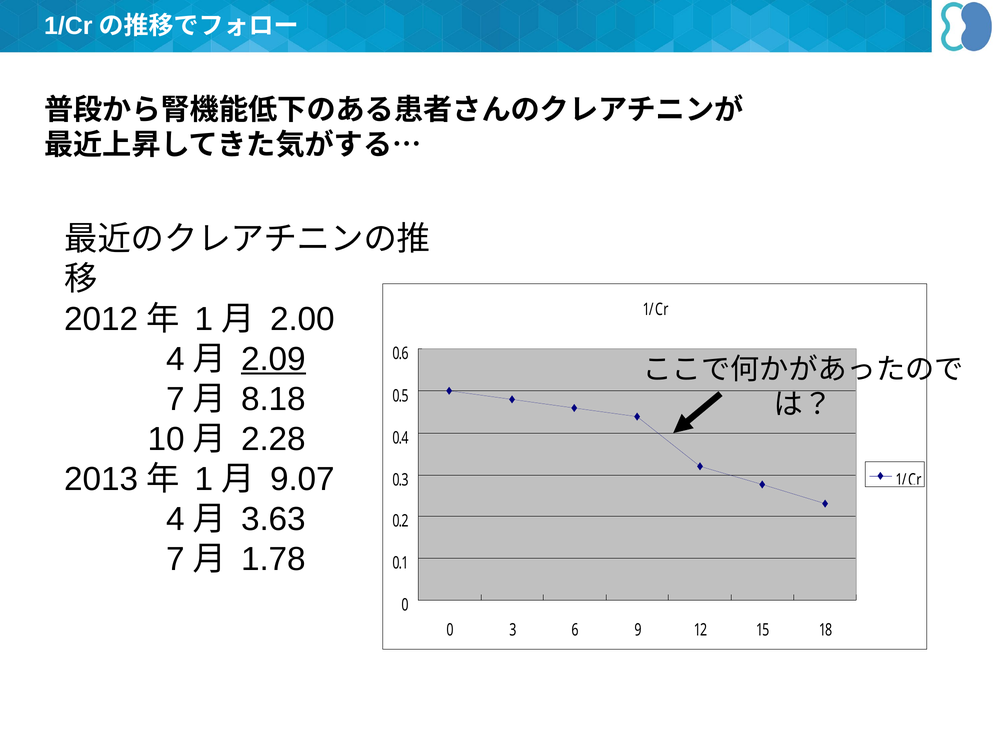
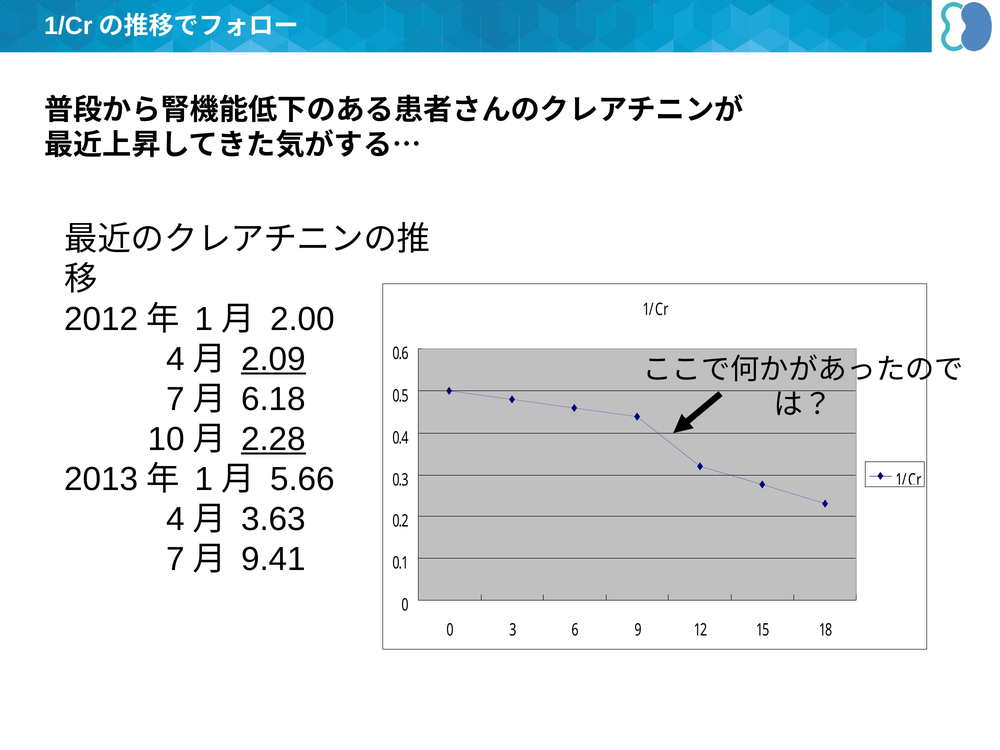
8.18: 8.18 -> 6.18
2.28 underline: none -> present
9.07: 9.07 -> 5.66
1.78: 1.78 -> 9.41
